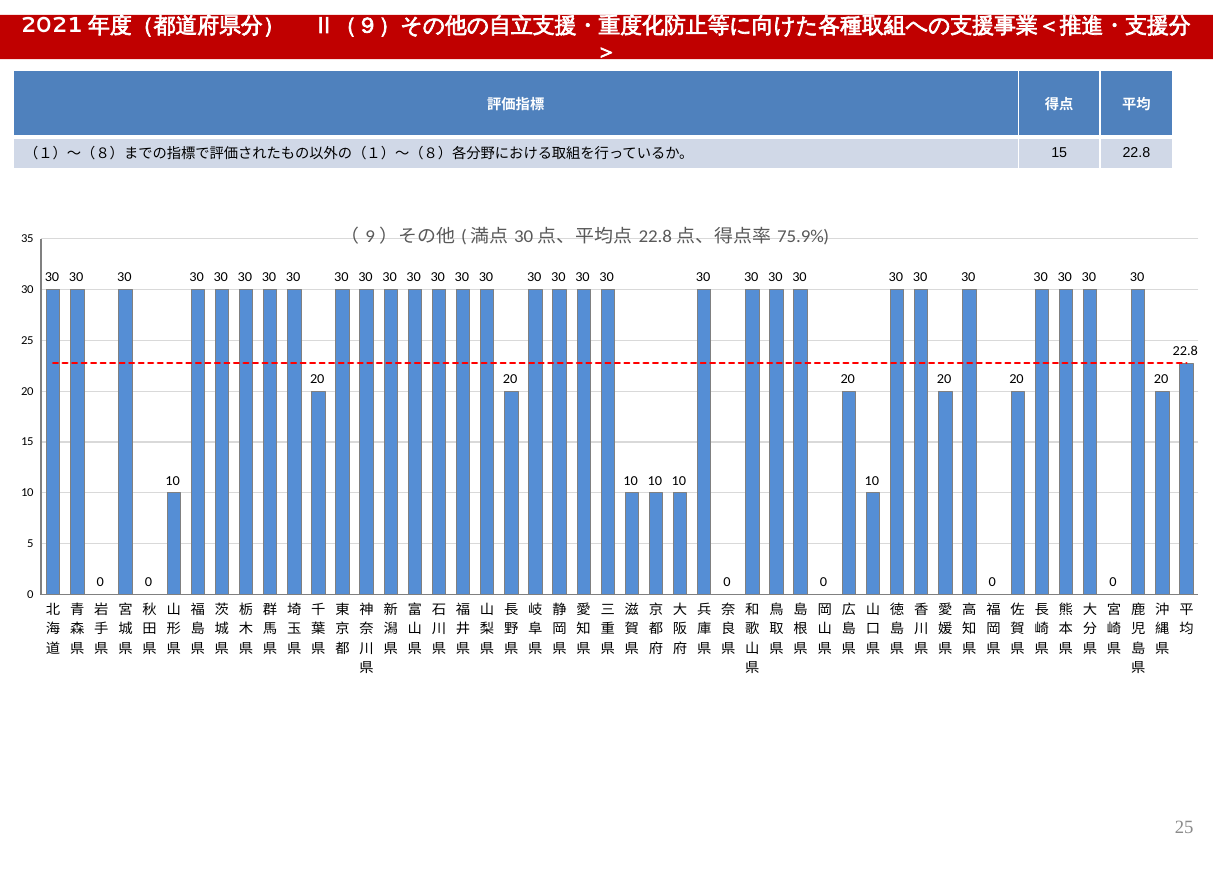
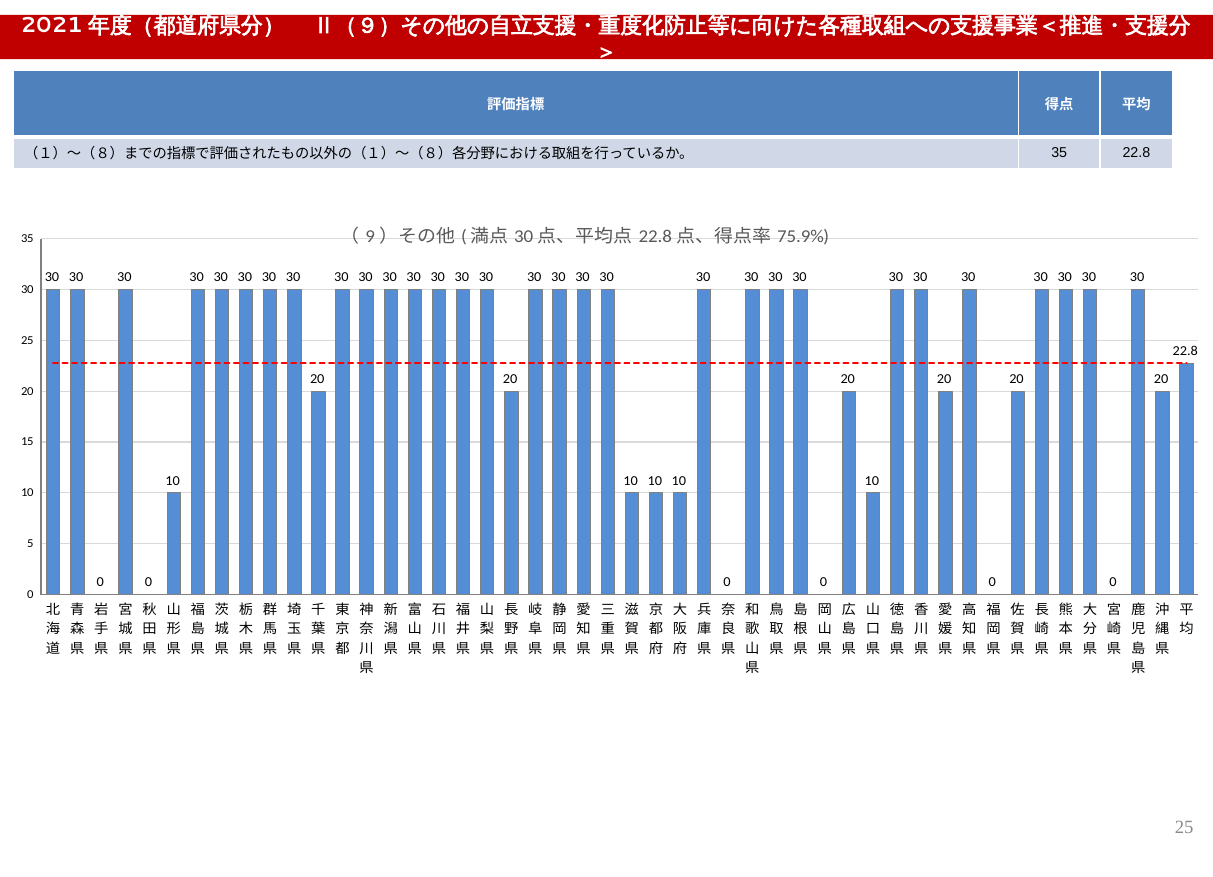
15 at (1059, 153): 15 -> 35
